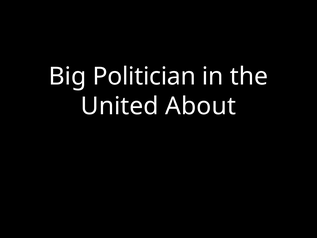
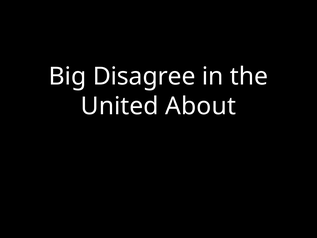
Politician: Politician -> Disagree
